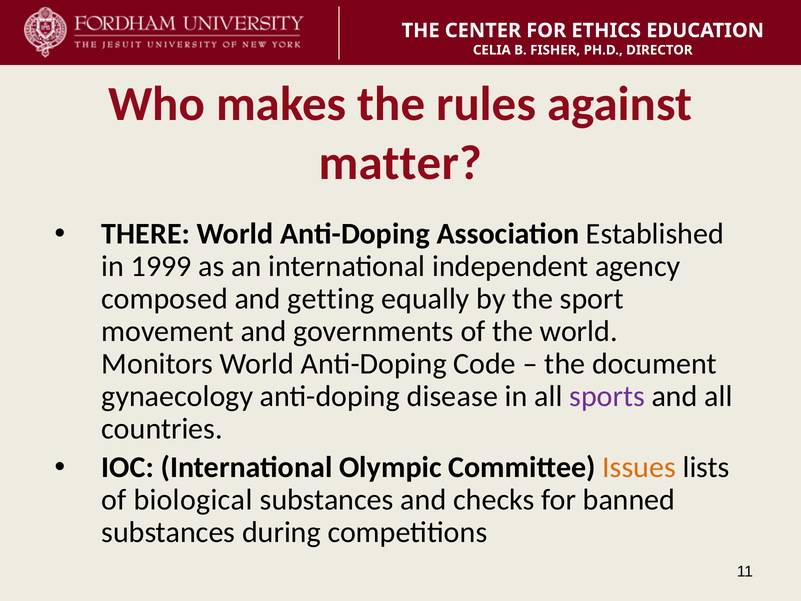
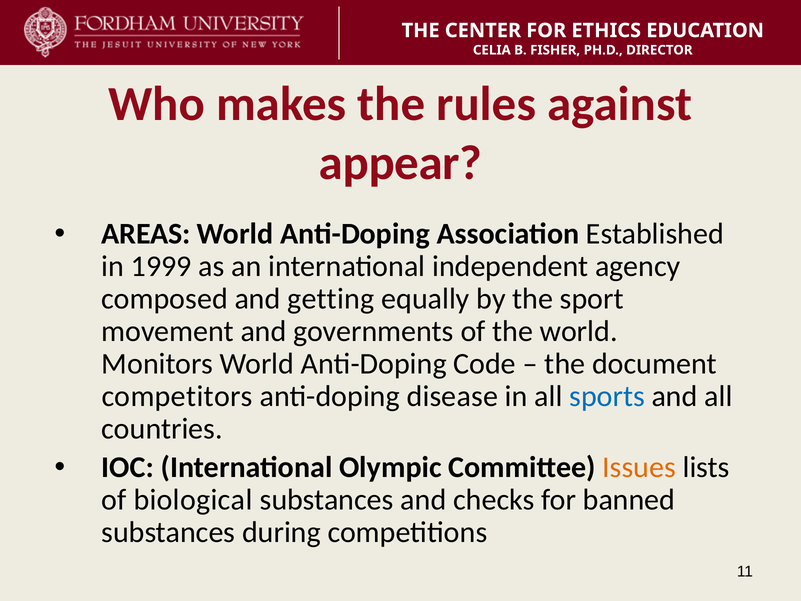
matter: matter -> appear
THERE: THERE -> AREAS
gynaecology: gynaecology -> competitors
sports colour: purple -> blue
